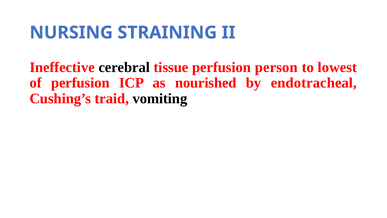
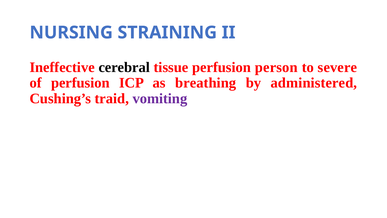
lowest: lowest -> severe
nourished: nourished -> breathing
endotracheal: endotracheal -> administered
vomiting colour: black -> purple
